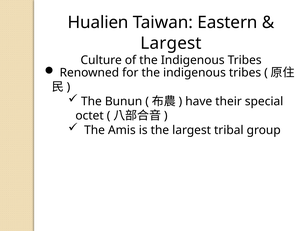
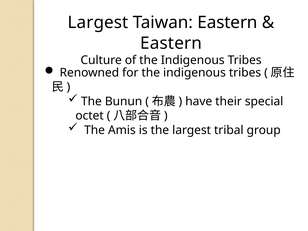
Hualien at (98, 23): Hualien -> Largest
Largest at (171, 43): Largest -> Eastern
